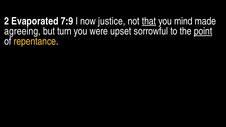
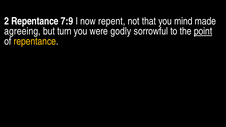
2 Evaporated: Evaporated -> Repentance
justice: justice -> repent
that underline: present -> none
upset: upset -> godly
